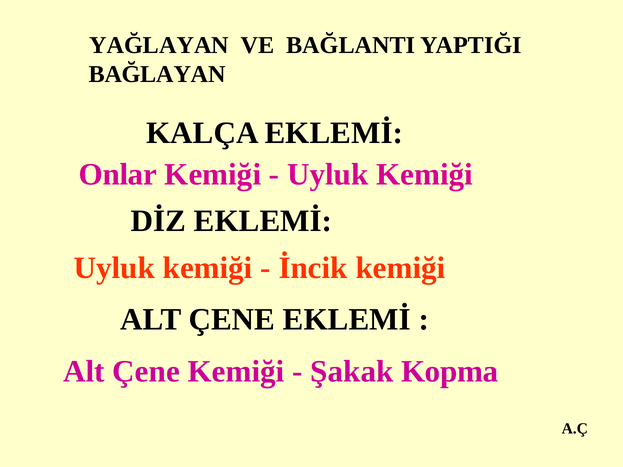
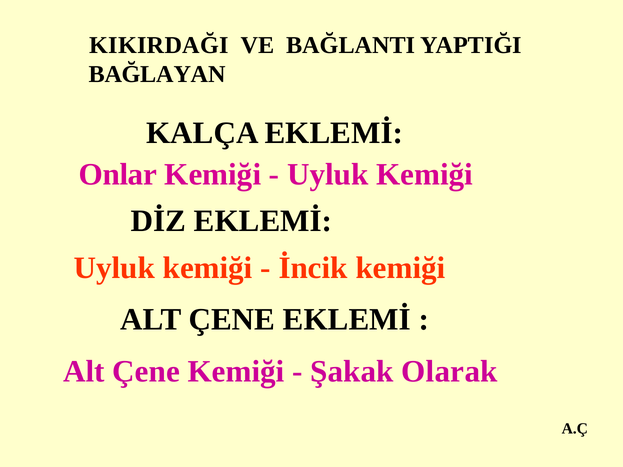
YAĞLAYAN: YAĞLAYAN -> KIKIRDAĞI
Kopma: Kopma -> Olarak
